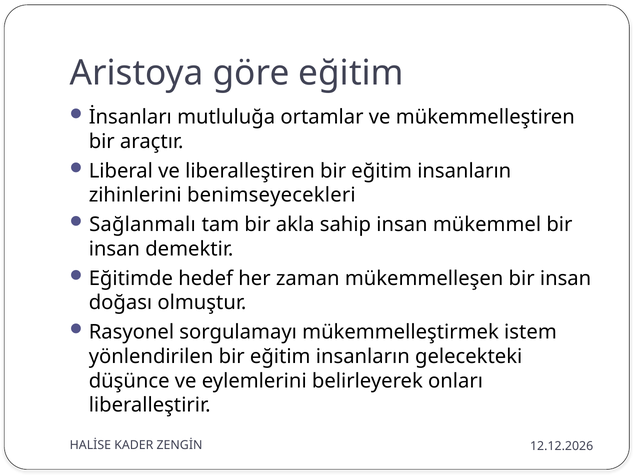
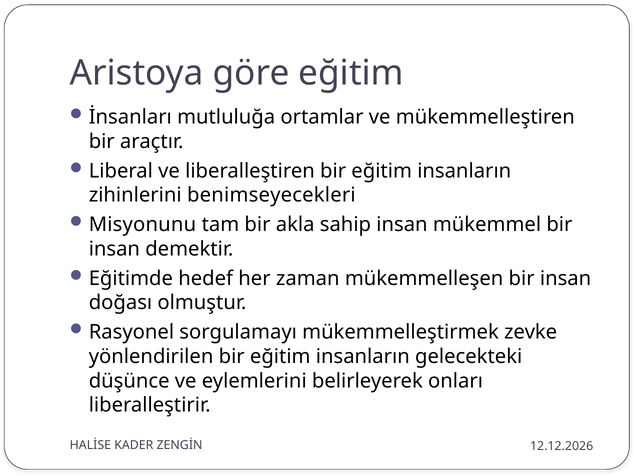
Sağlanmalı: Sağlanmalı -> Misyonunu
istem: istem -> zevke
